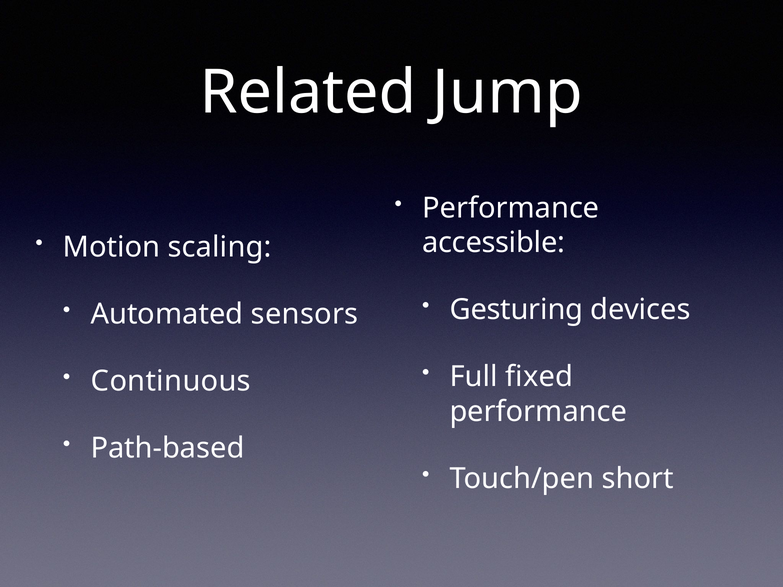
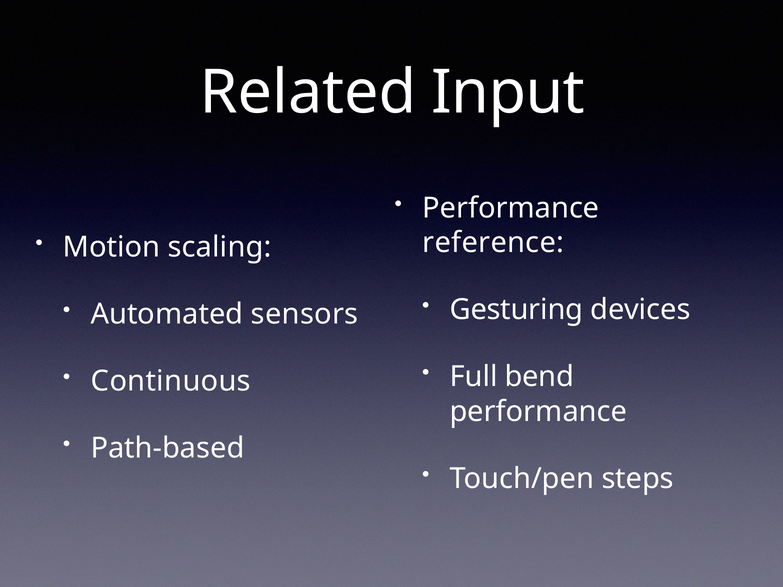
Jump: Jump -> Input
accessible: accessible -> reference
fixed: fixed -> bend
short: short -> steps
